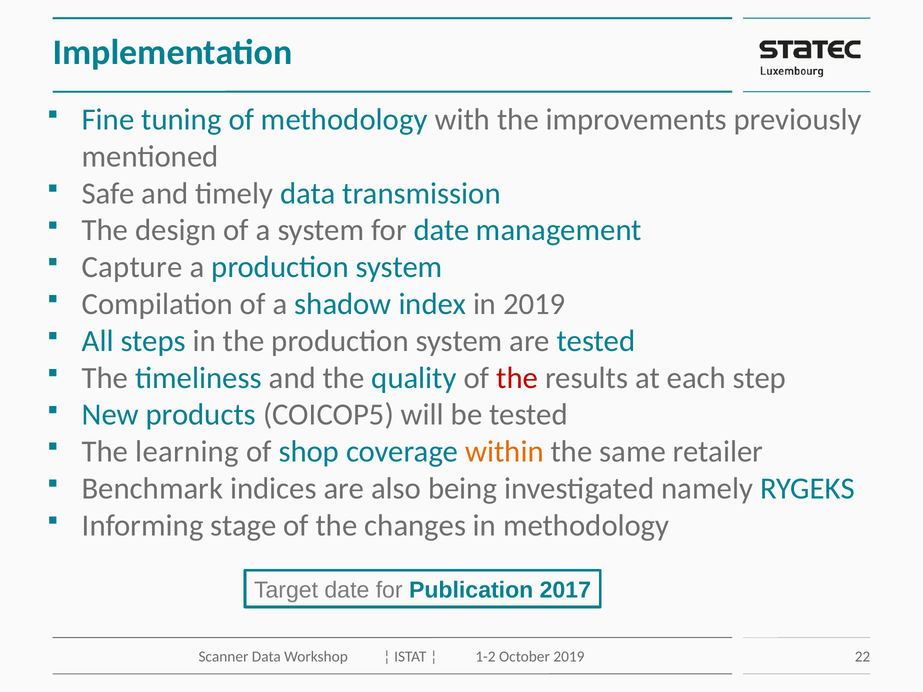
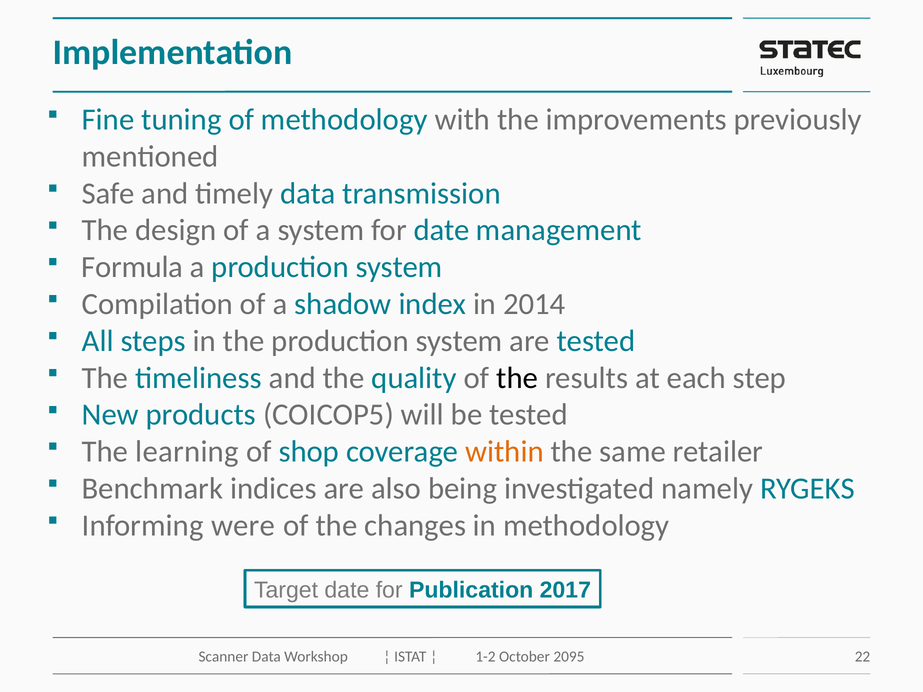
Capture: Capture -> Formula
in 2019: 2019 -> 2014
the at (517, 378) colour: red -> black
stage: stage -> were
October 2019: 2019 -> 2095
